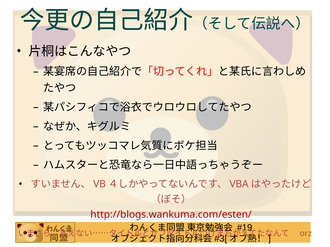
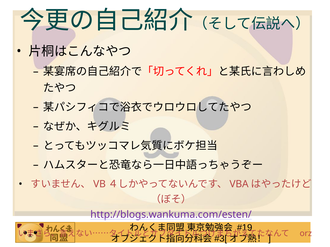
http://blogs.wankuma.com/esten/ colour: red -> purple
